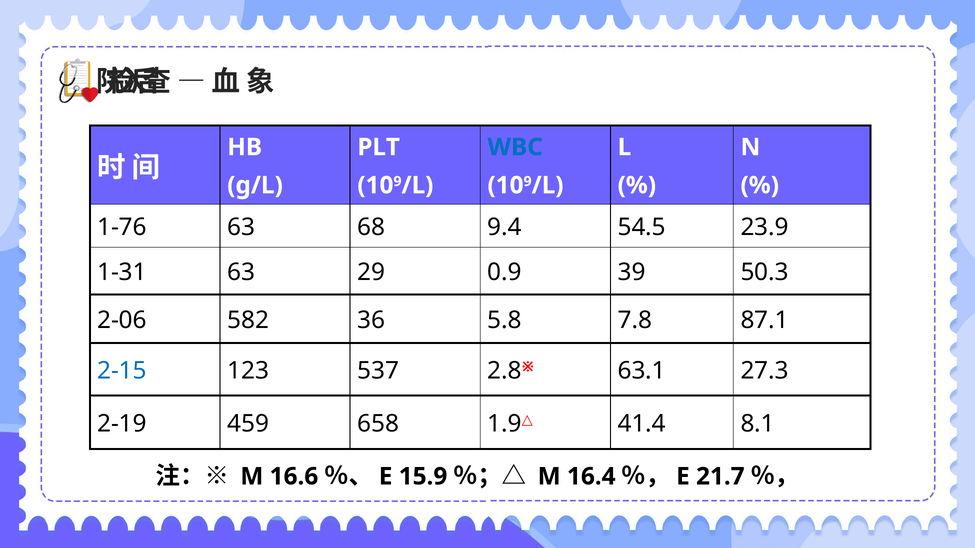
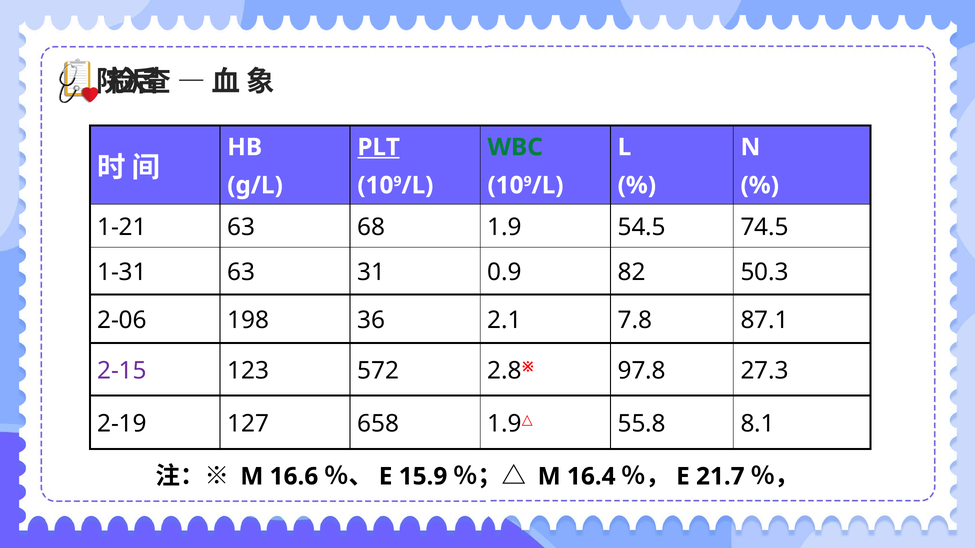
PLT underline: none -> present
WBC colour: blue -> green
1-76: 1-76 -> 1-21
68 9.4: 9.4 -> 1.9
23.9: 23.9 -> 74.5
29: 29 -> 31
39: 39 -> 82
582: 582 -> 198
5.8: 5.8 -> 2.1
2-15 colour: blue -> purple
537: 537 -> 572
63.1: 63.1 -> 97.8
459: 459 -> 127
41.4: 41.4 -> 55.8
